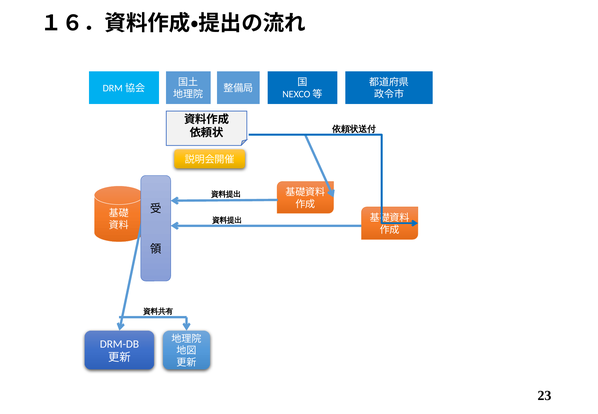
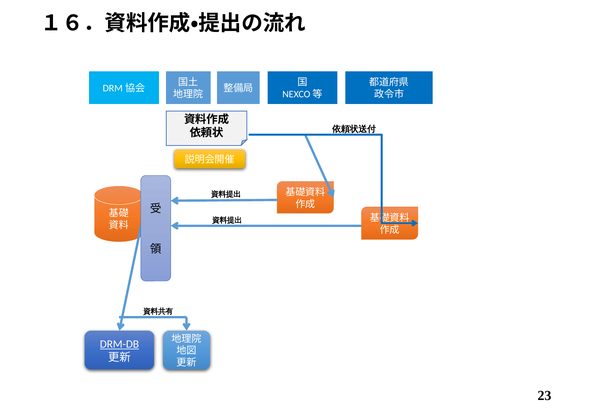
DRM-DB underline: none -> present
